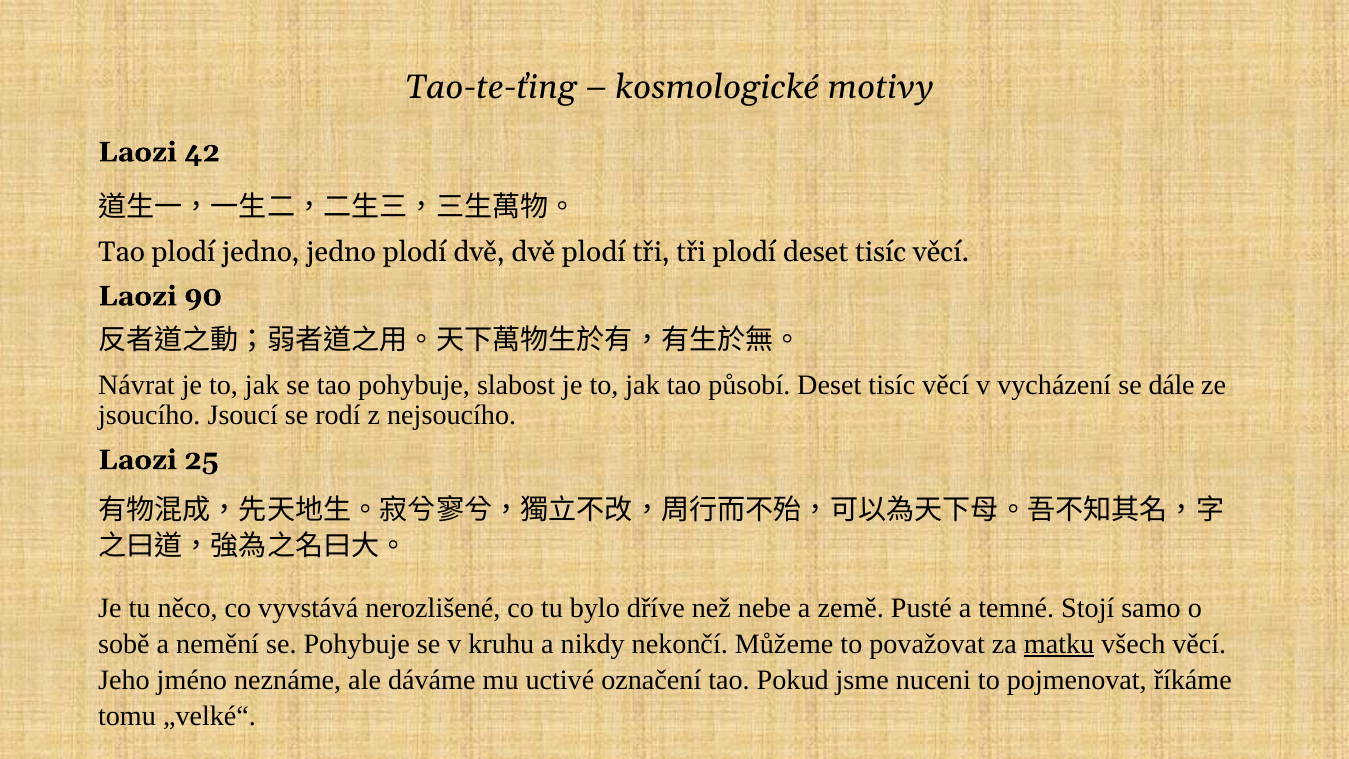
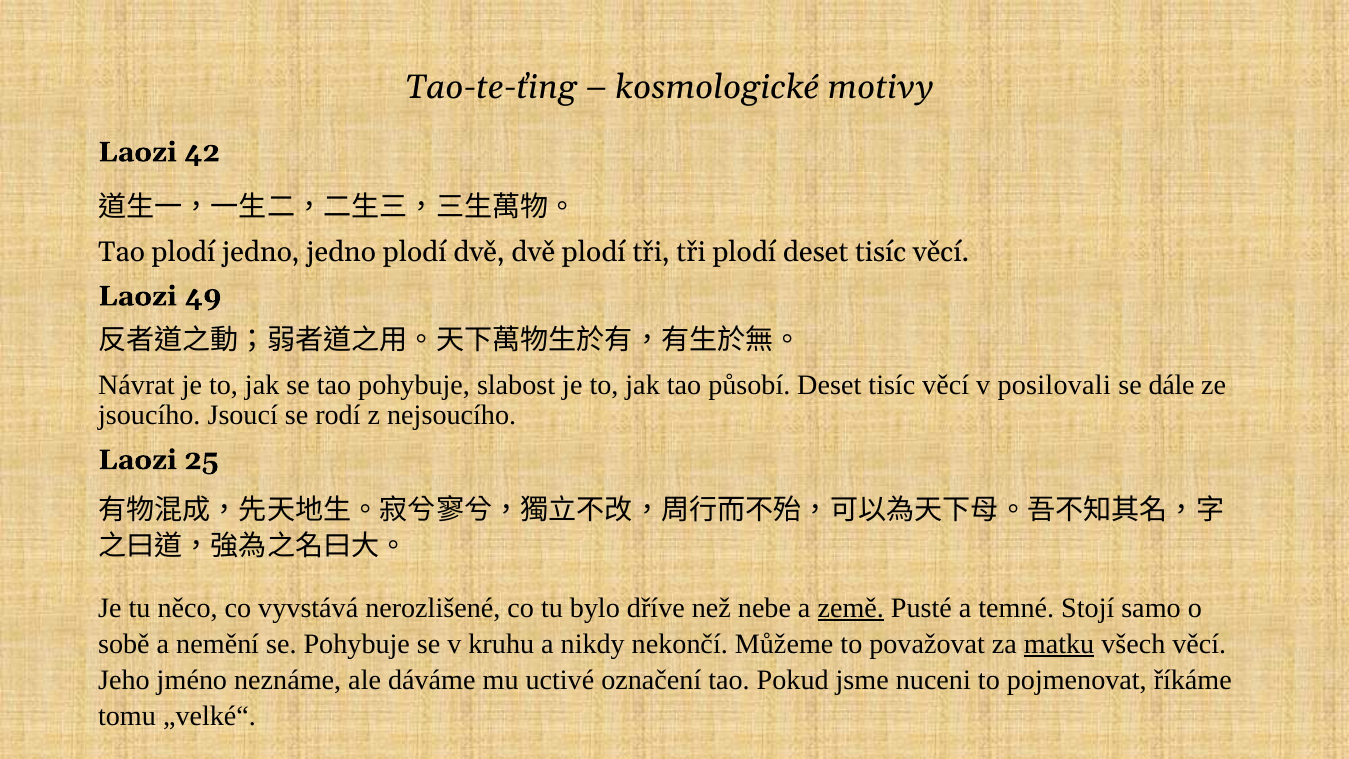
90: 90 -> 49
vycházení: vycházení -> posilovali
země underline: none -> present
